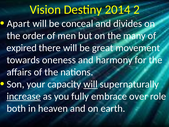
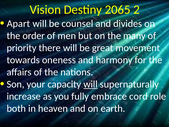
2014: 2014 -> 2065
conceal: conceal -> counsel
expired: expired -> priority
increase underline: present -> none
over: over -> cord
